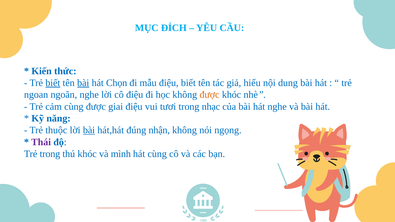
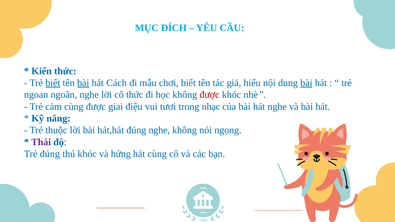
Chọn: Chọn -> Cách
mẫu điệu: điệu -> chơi
bài at (306, 83) underline: none -> present
cô điệu: điệu -> thức
được at (210, 95) colour: orange -> red
bài at (89, 130) underline: present -> none
đúng nhận: nhận -> nghe
Trẻ trong: trong -> đúng
mình: mình -> hứng
